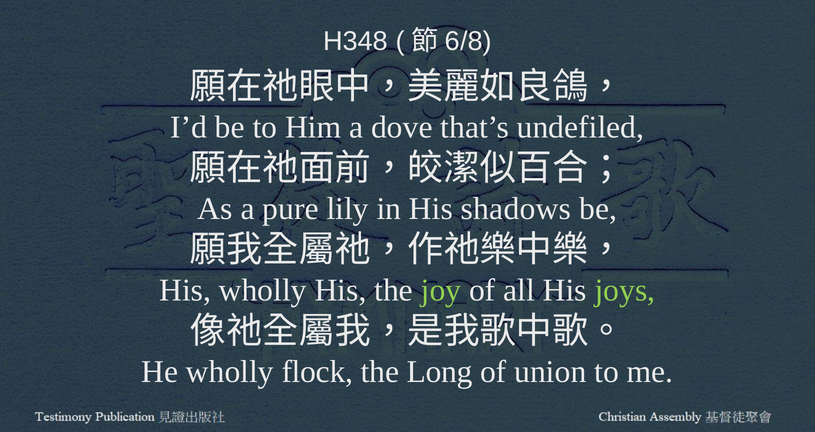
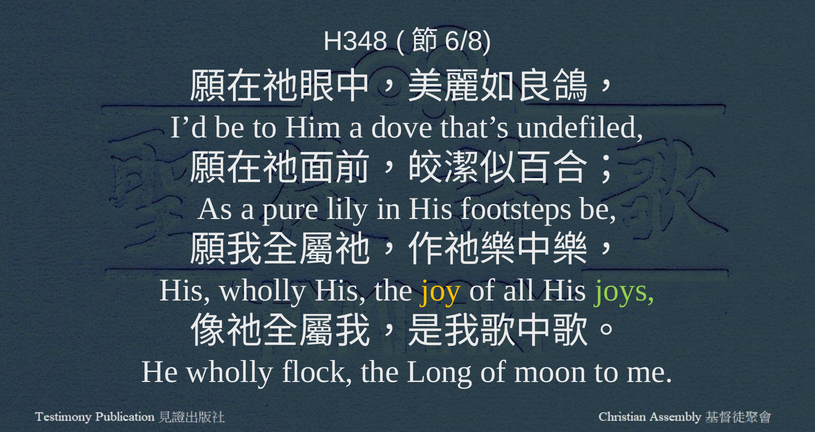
shadows: shadows -> footsteps
joy colour: light green -> yellow
union: union -> moon
